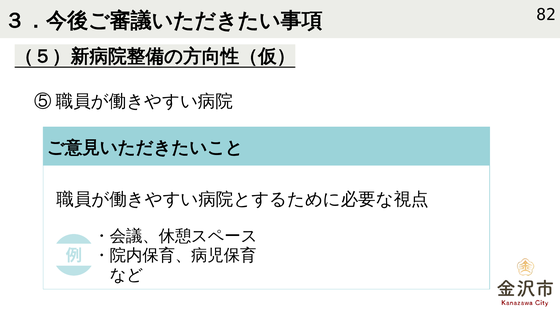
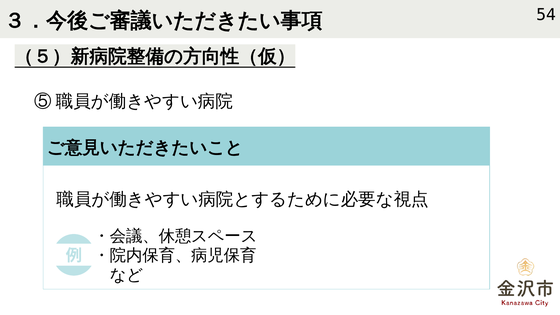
82: 82 -> 54
